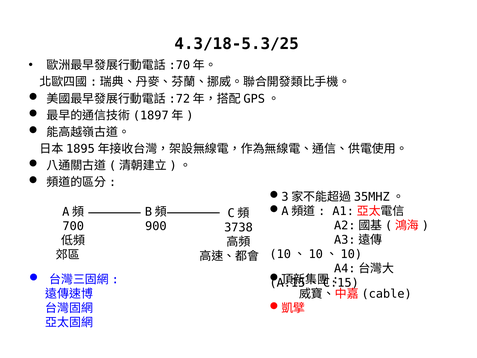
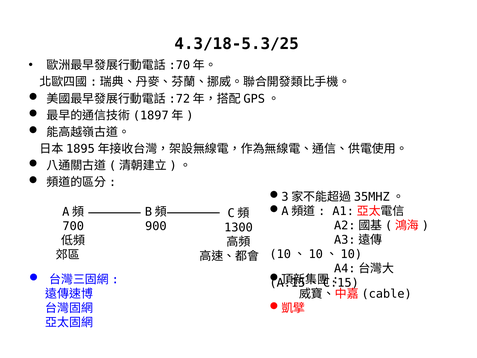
3738: 3738 -> 1300
